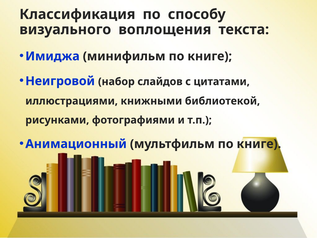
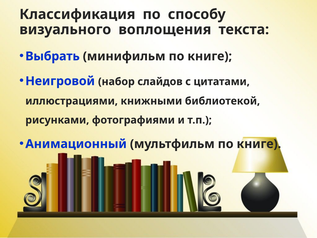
Имиджа: Имиджа -> Выбрать
